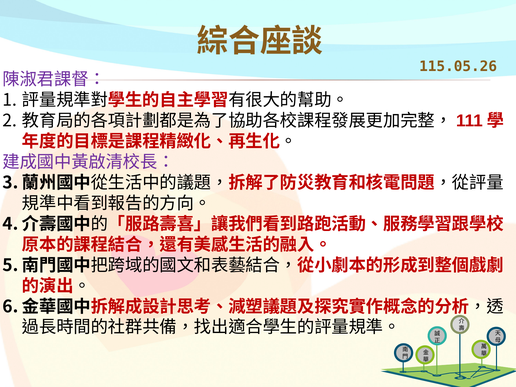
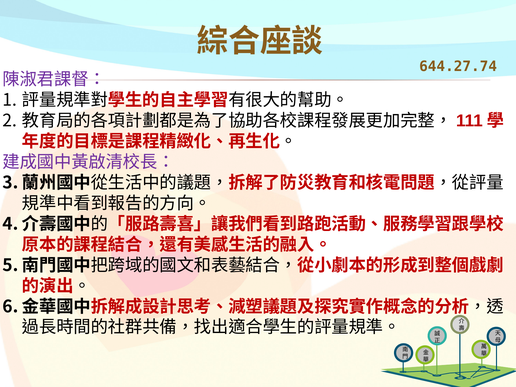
115.05.26: 115.05.26 -> 644.27.74
